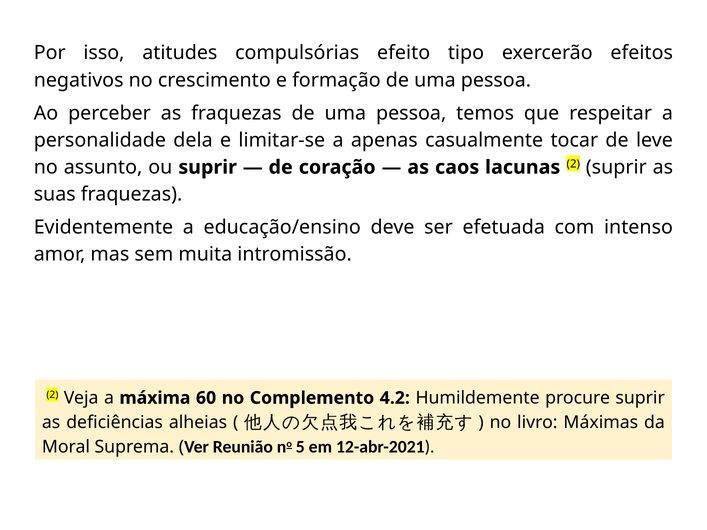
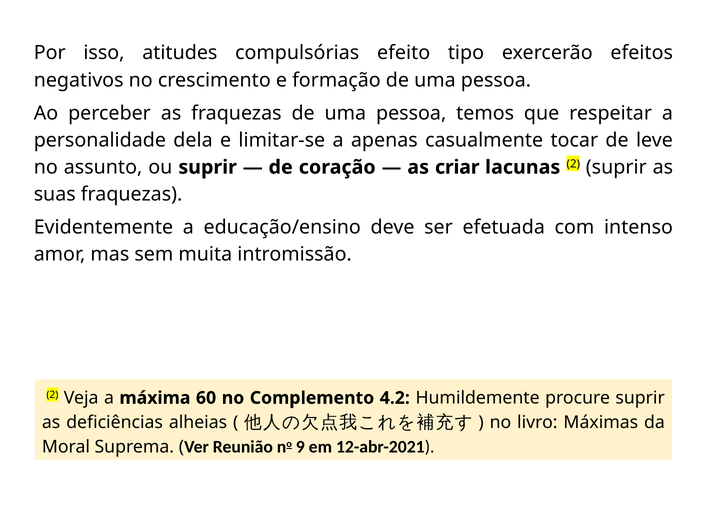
caos: caos -> criar
5: 5 -> 9
